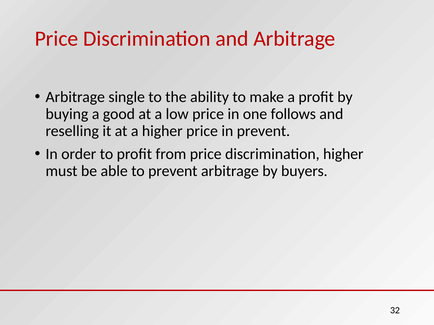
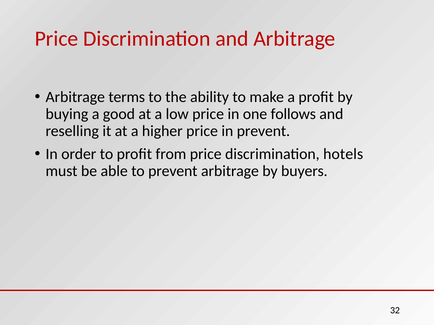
single: single -> terms
discrimination higher: higher -> hotels
